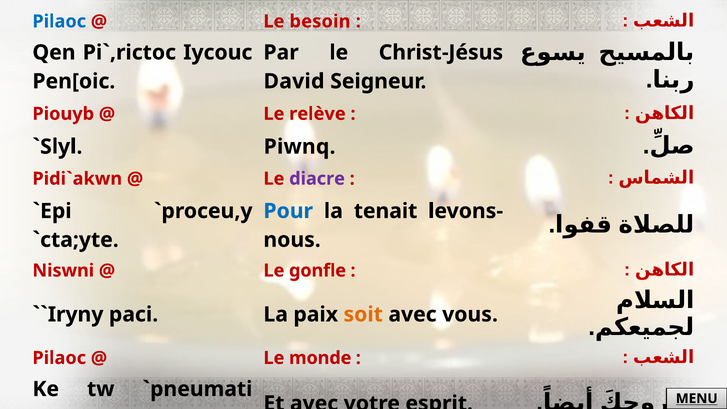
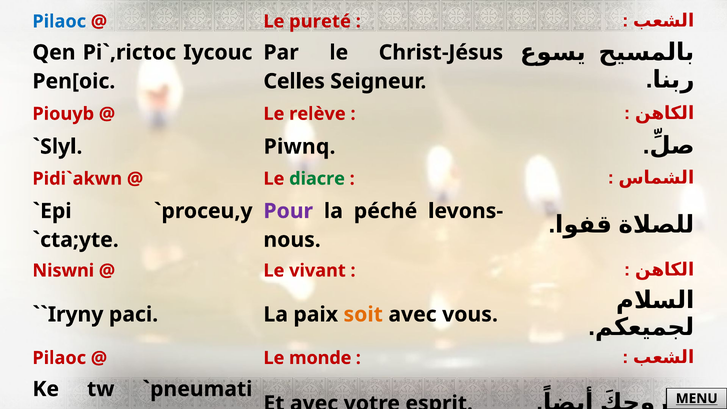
besoin: besoin -> pureté
David: David -> Celles
diacre colour: purple -> green
Pour colour: blue -> purple
tenait: tenait -> péché
gonfle: gonfle -> vivant
